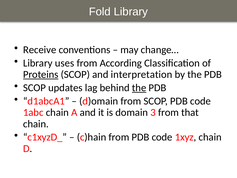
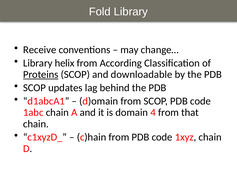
uses: uses -> helix
interpretation: interpretation -> downloadable
the at (139, 88) underline: present -> none
3: 3 -> 4
